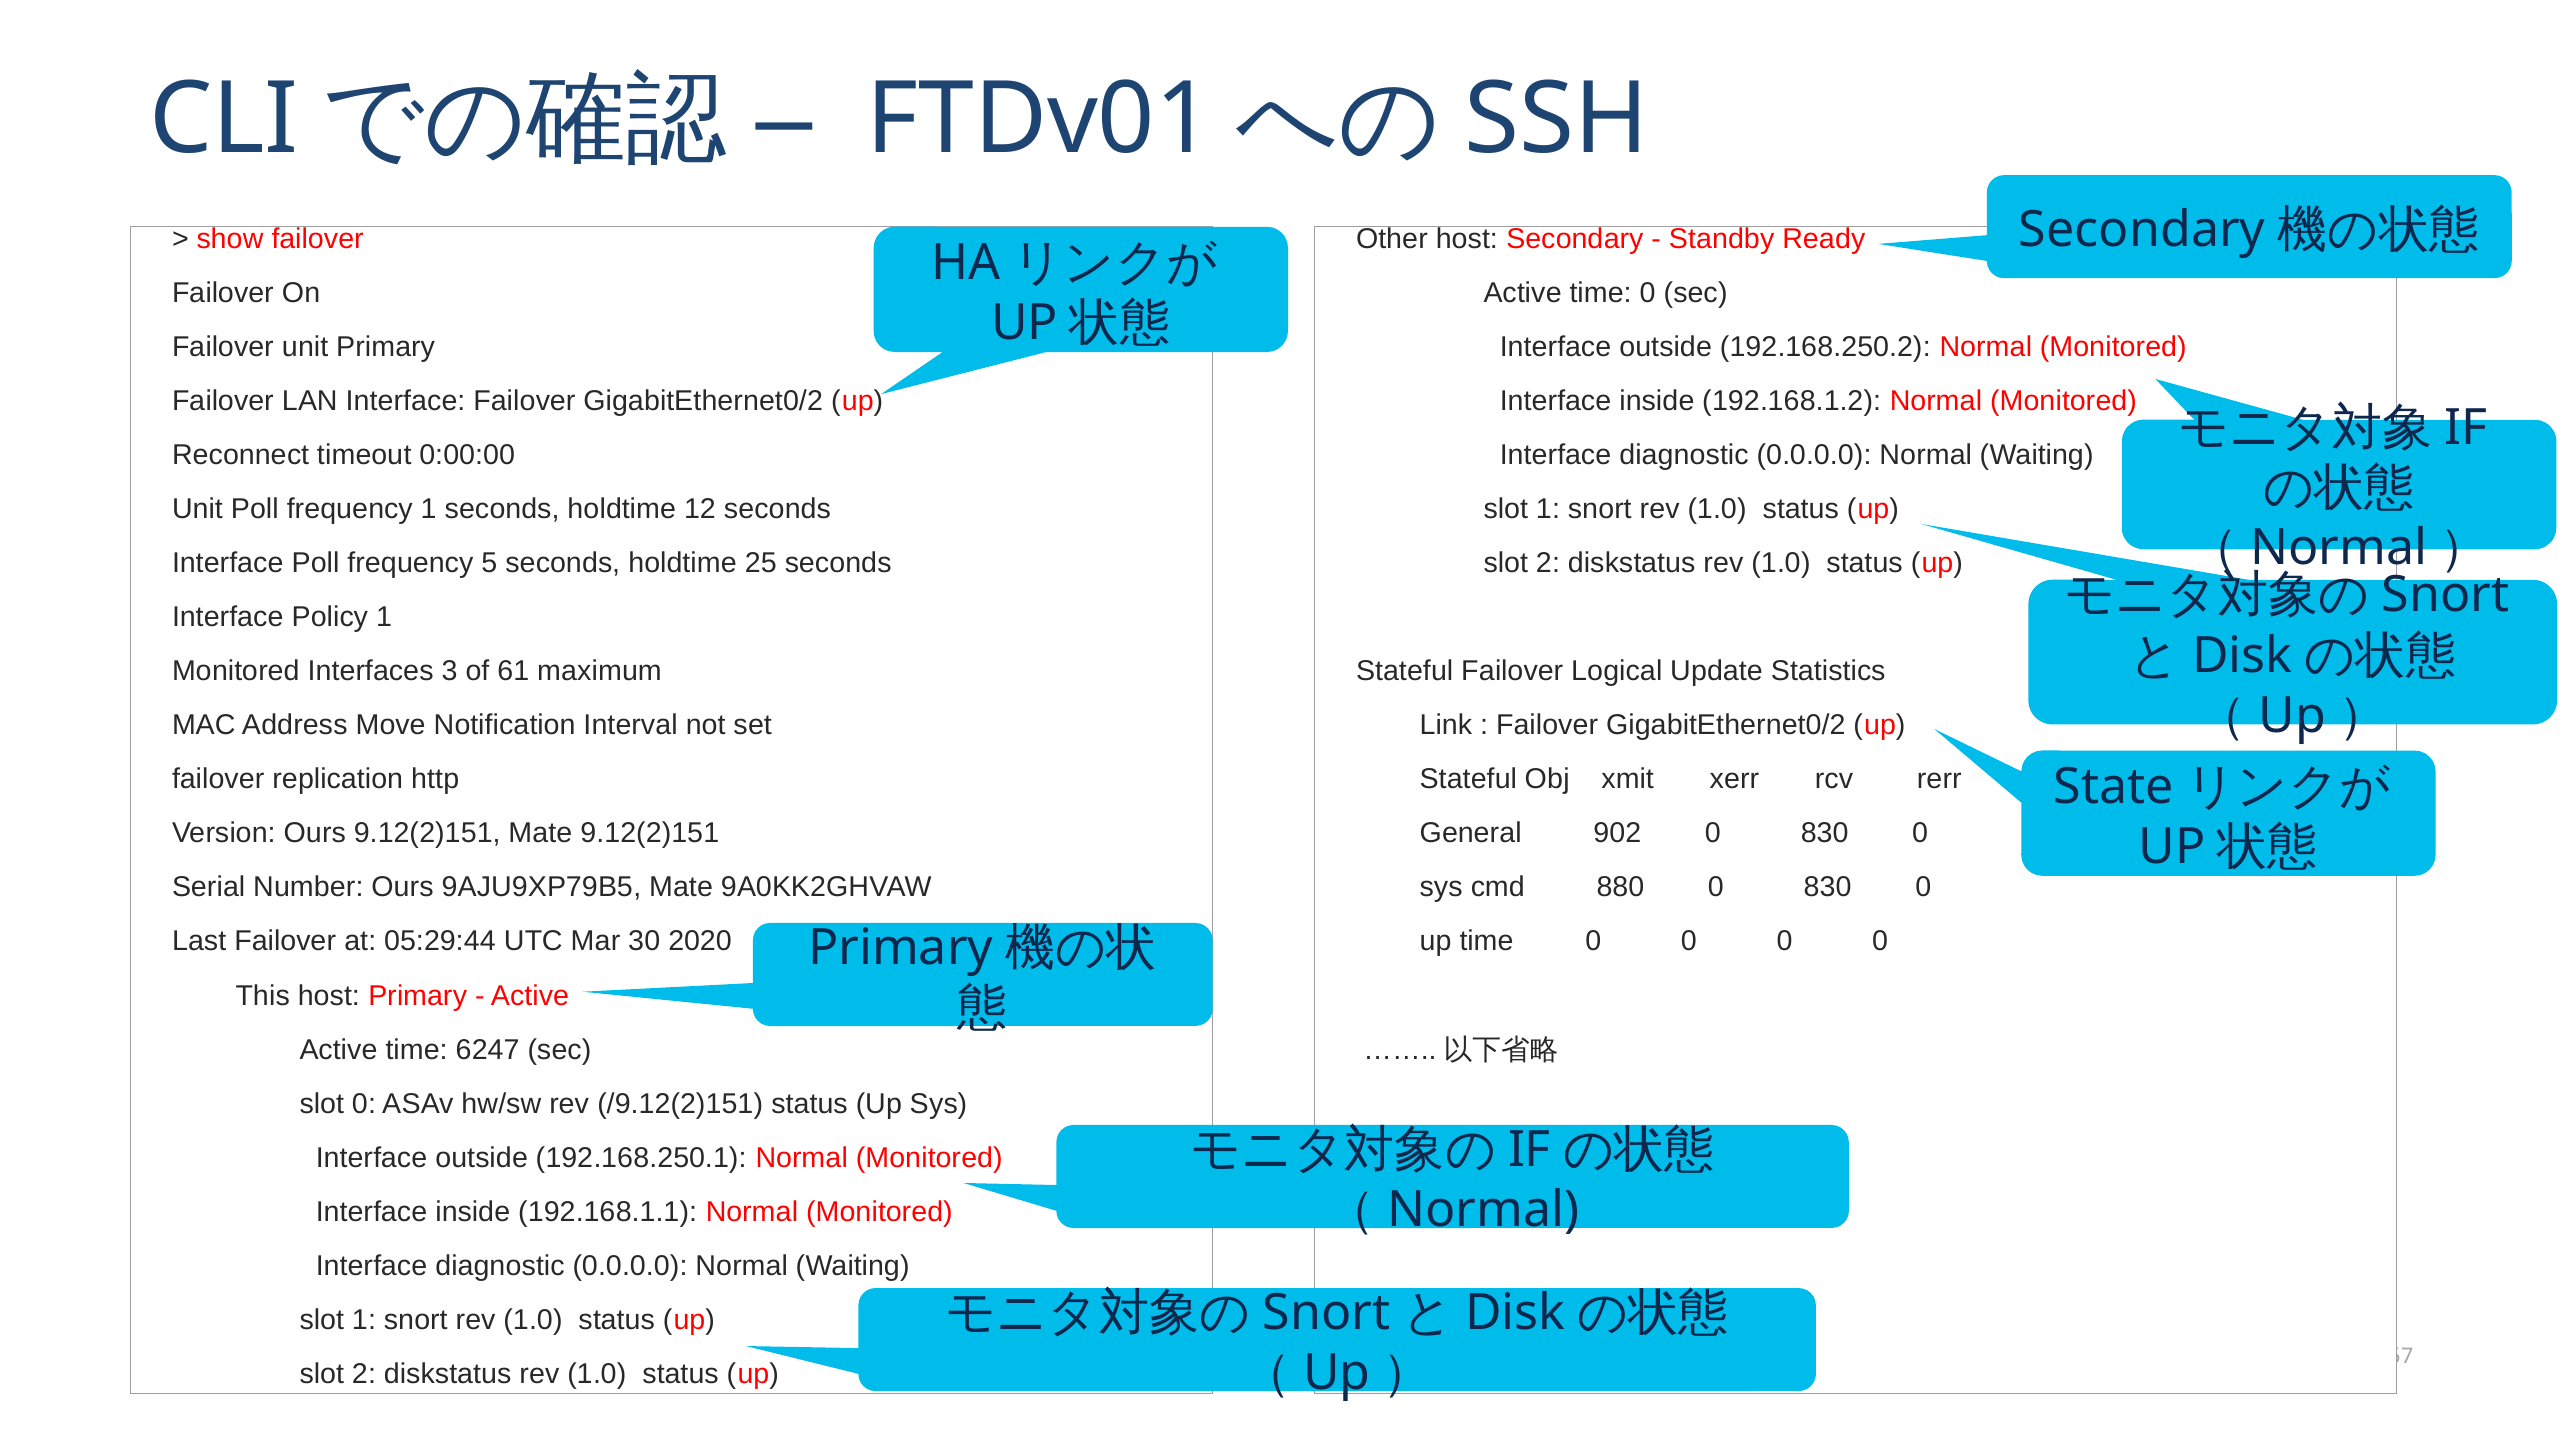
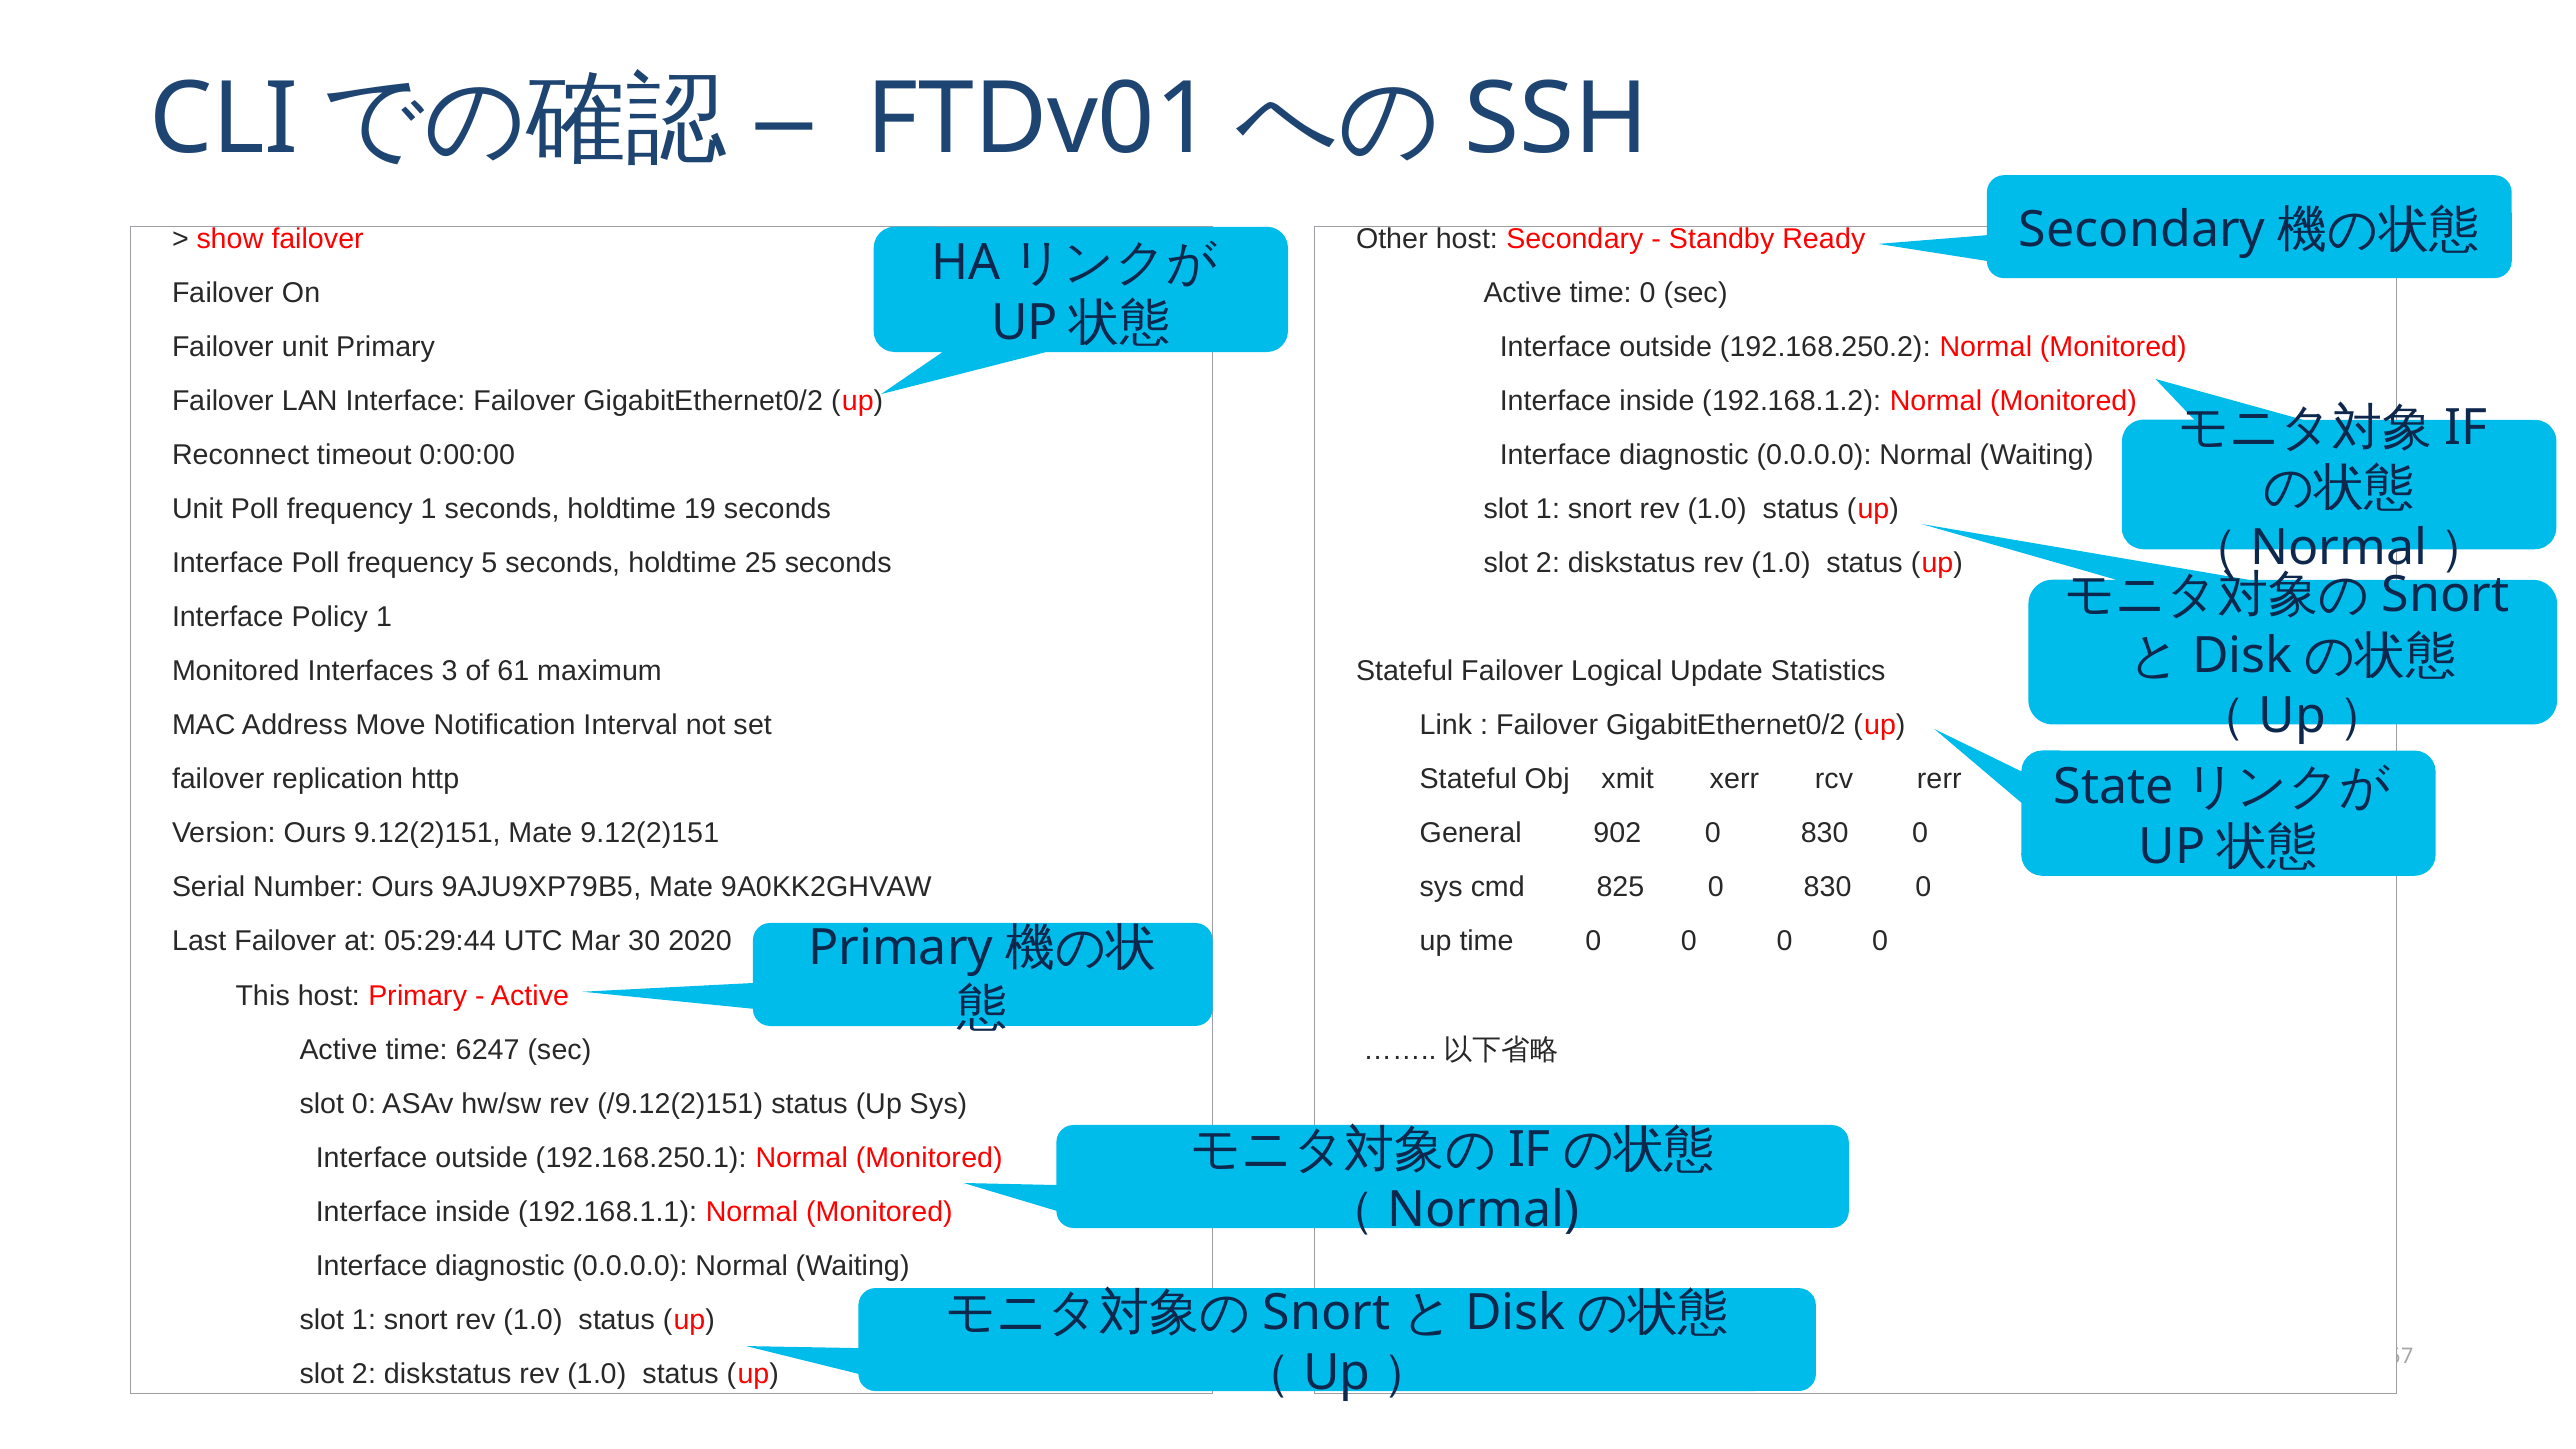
12: 12 -> 19
880: 880 -> 825
